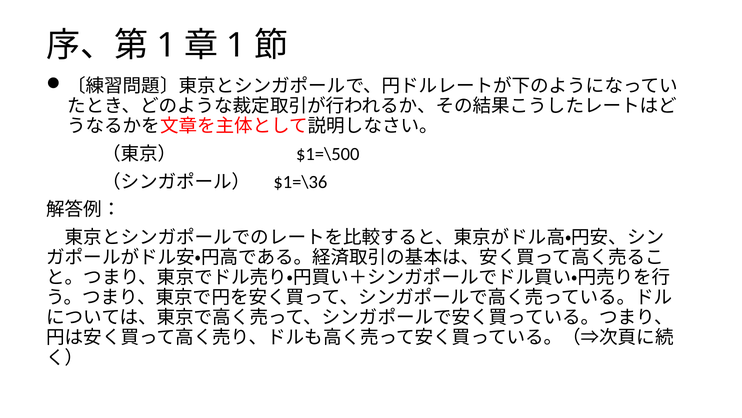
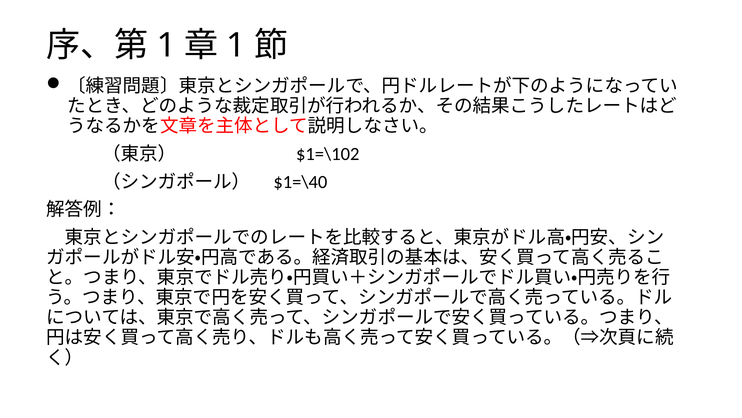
$1=\500: $1=\500 -> $1=\102
$1=\36: $1=\36 -> $1=\40
